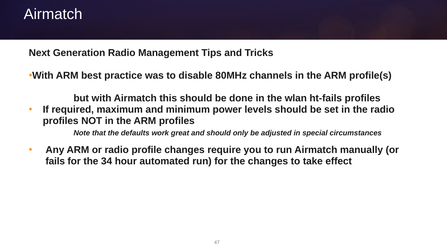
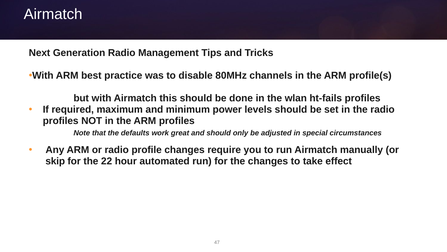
fails: fails -> skip
34: 34 -> 22
